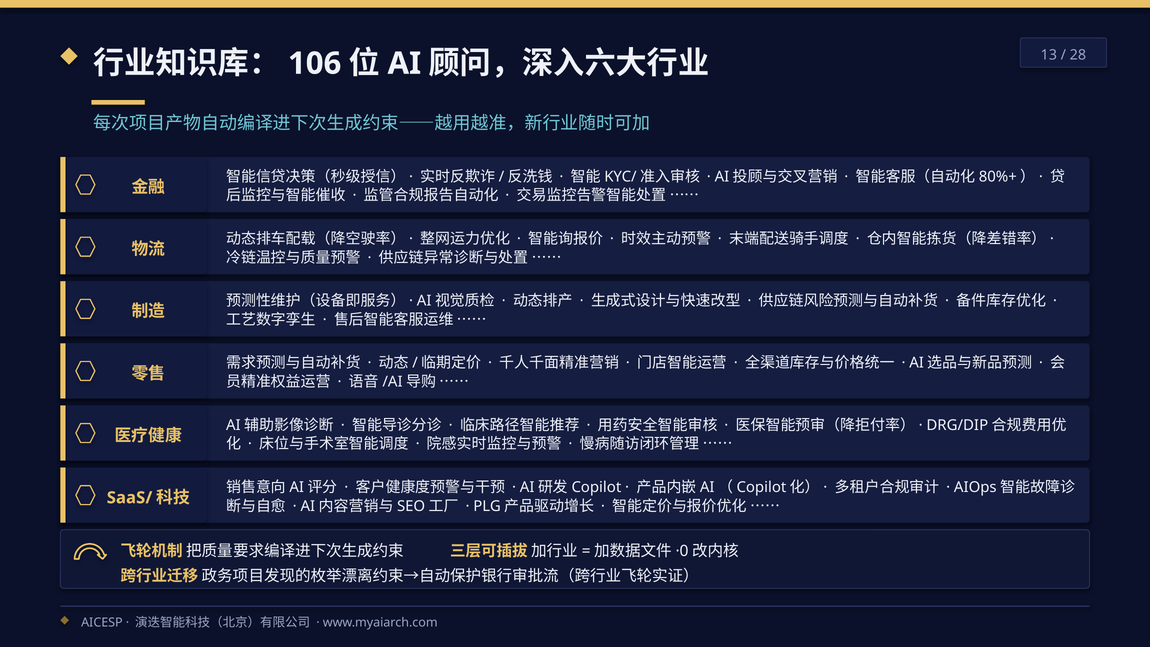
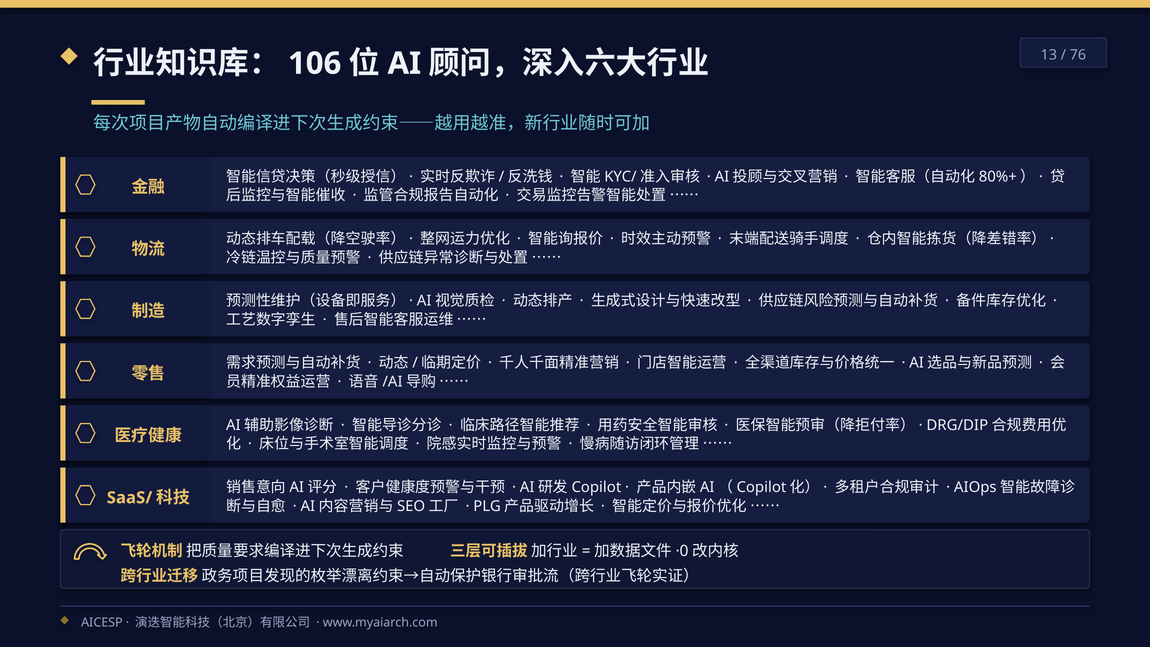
28: 28 -> 76
